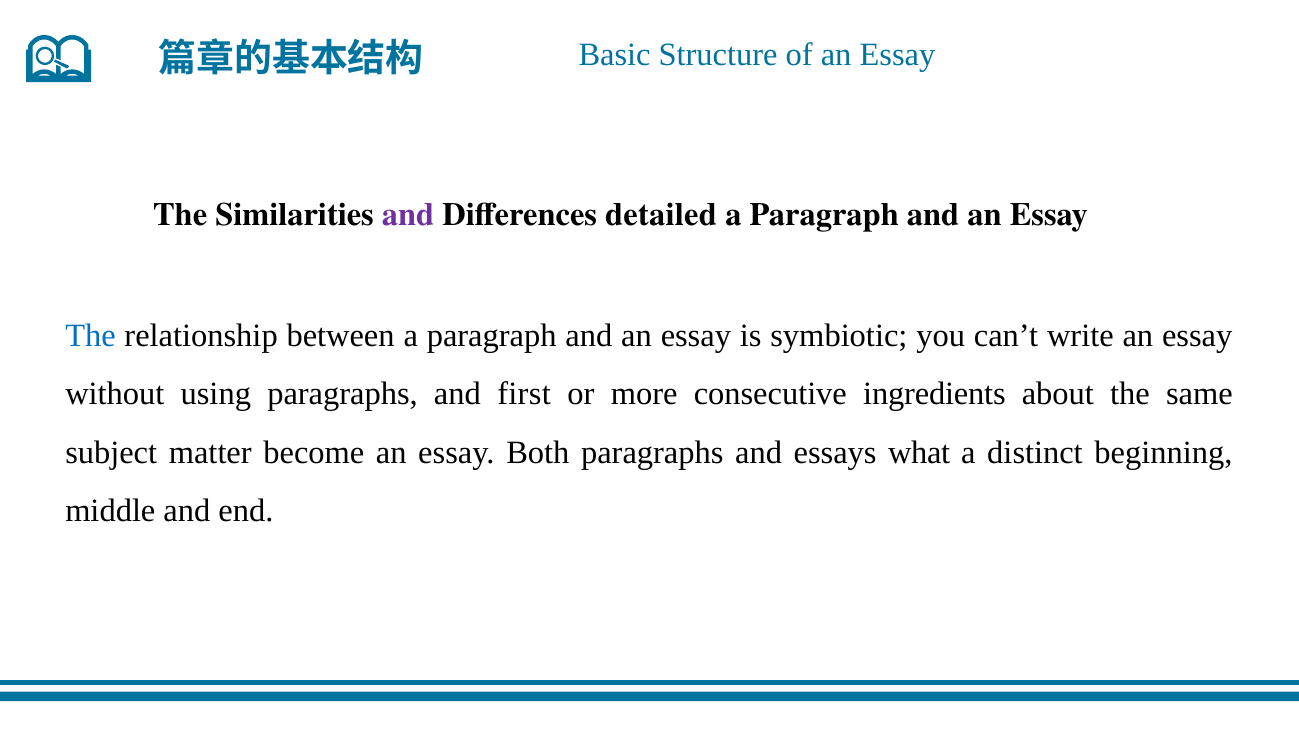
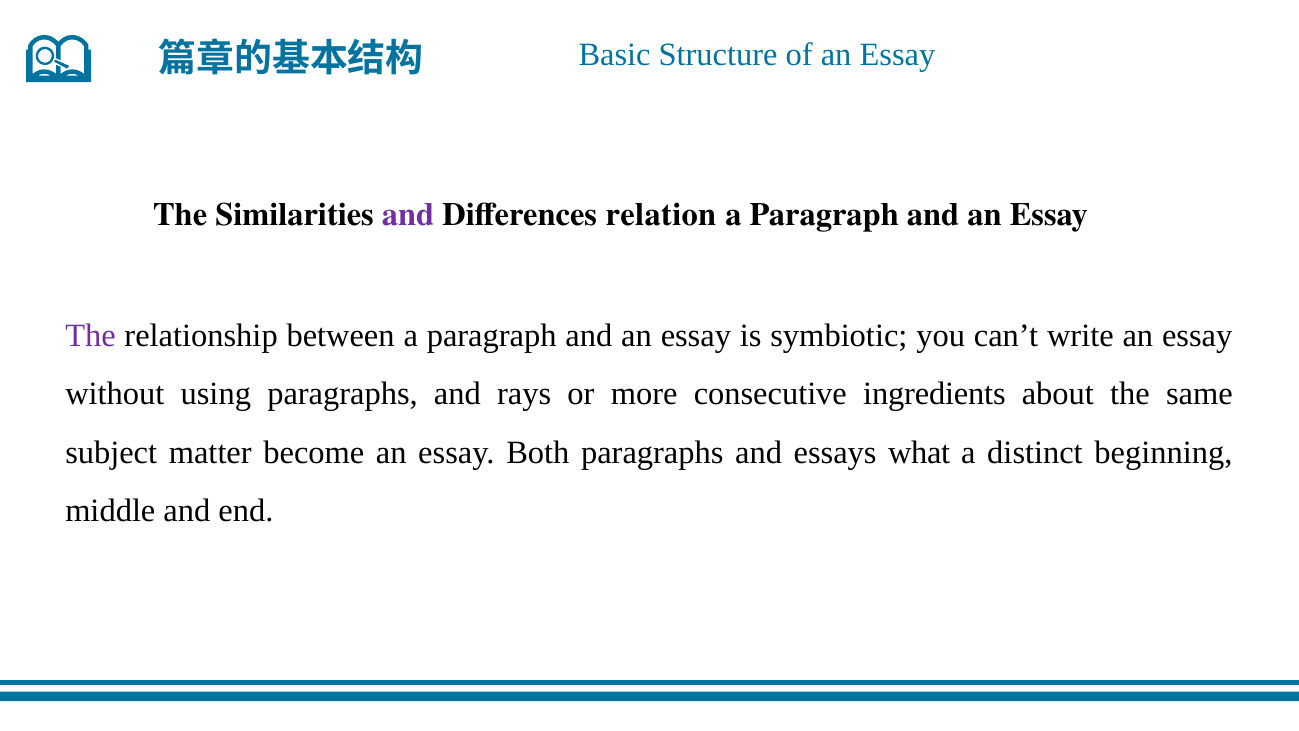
detailed: detailed -> relation
The at (90, 336) colour: blue -> purple
first: first -> rays
